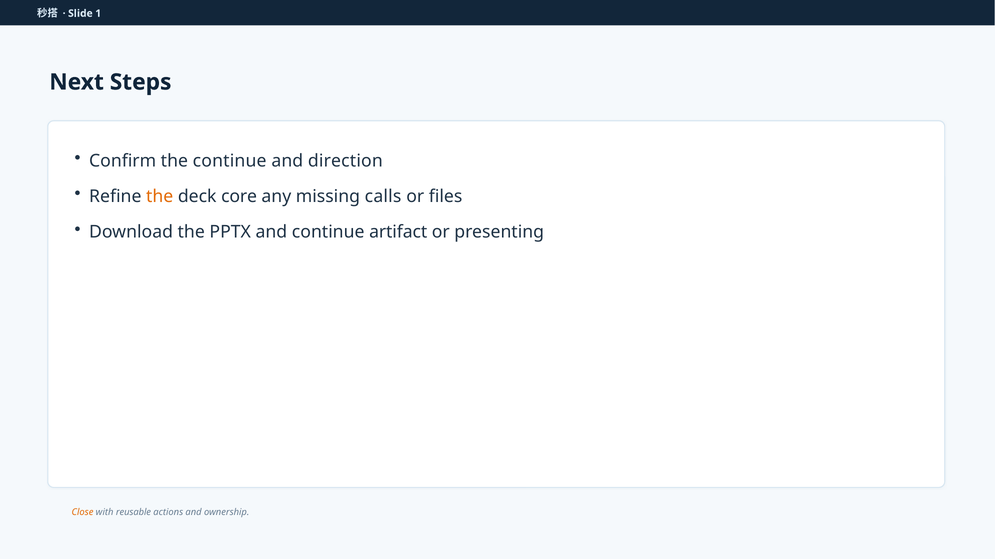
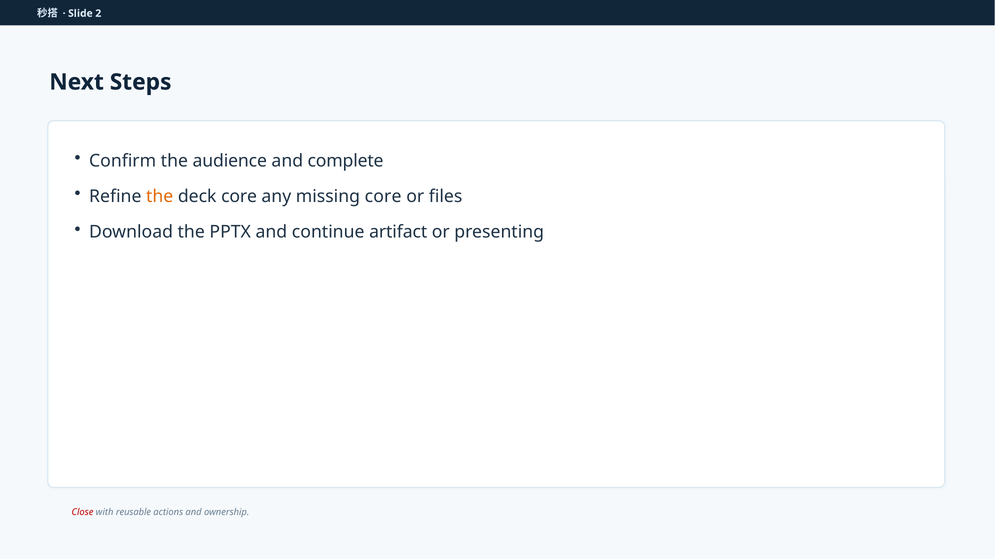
1: 1 -> 2
the continue: continue -> audience
direction: direction -> complete
missing calls: calls -> core
Close colour: orange -> red
